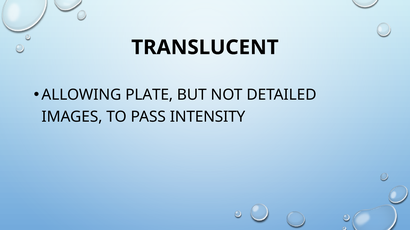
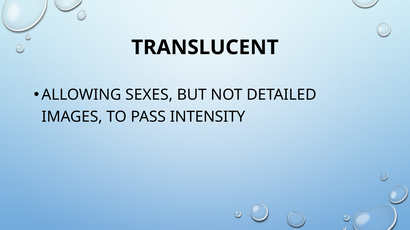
PLATE: PLATE -> SEXES
